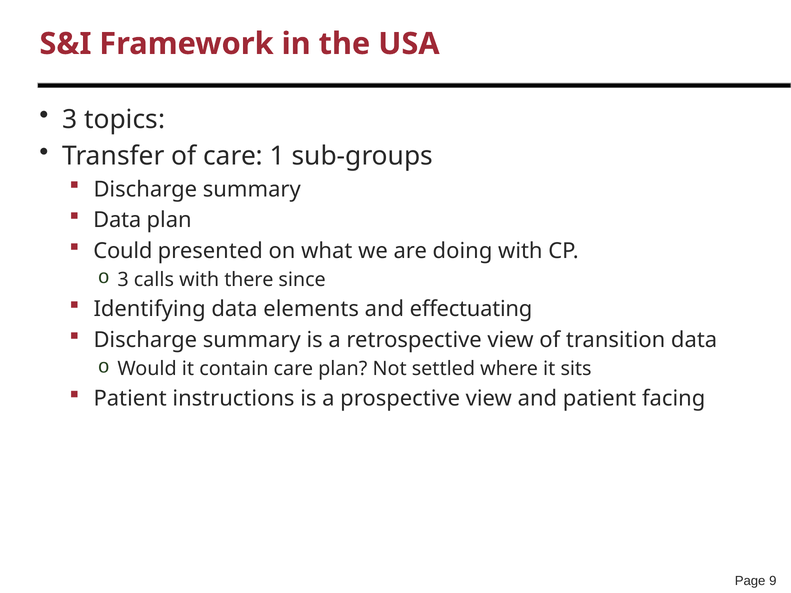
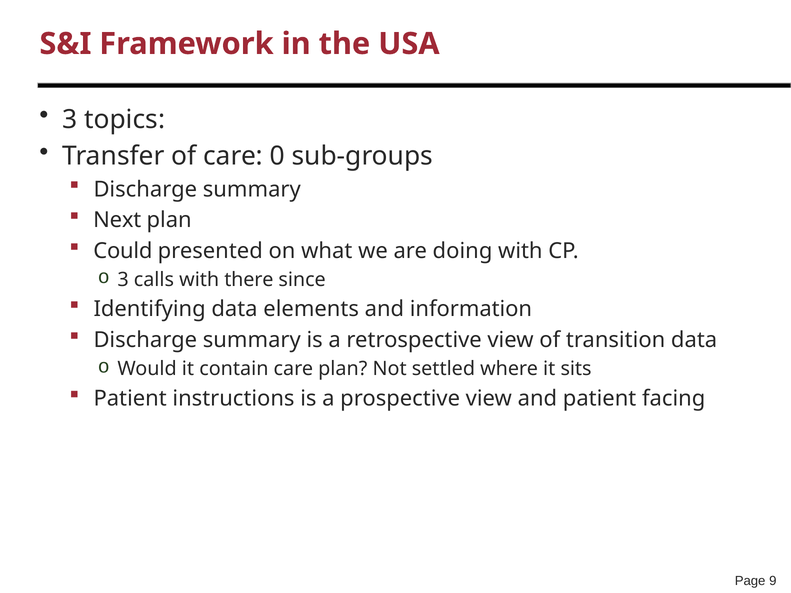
1: 1 -> 0
Data at (117, 220): Data -> Next
effectuating: effectuating -> information
